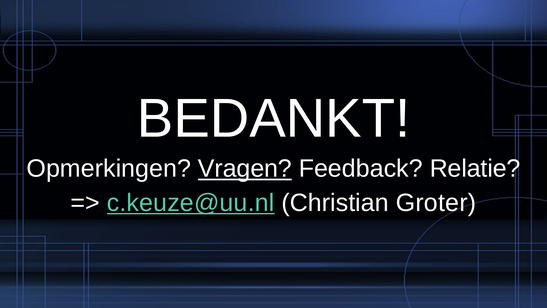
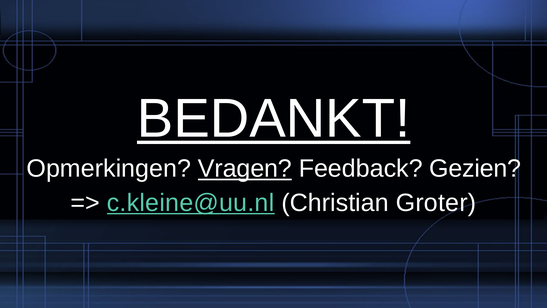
BEDANKT underline: none -> present
Relatie: Relatie -> Gezien
c.keuze@uu.nl: c.keuze@uu.nl -> c.kleine@uu.nl
